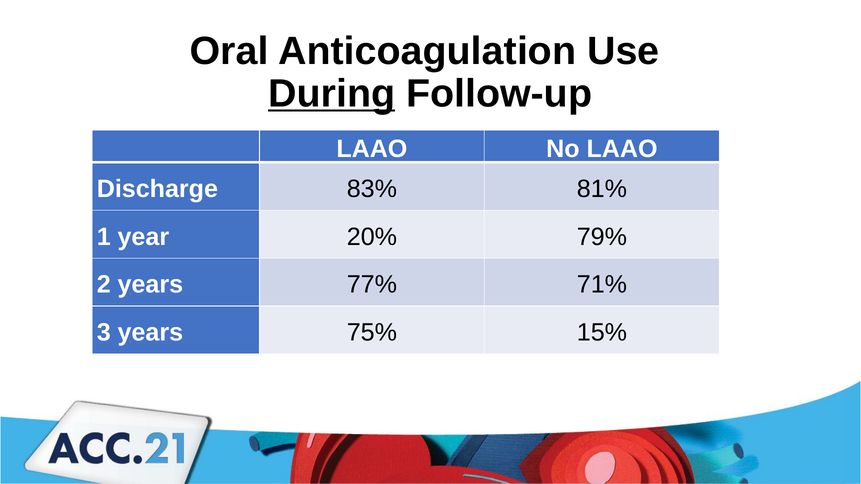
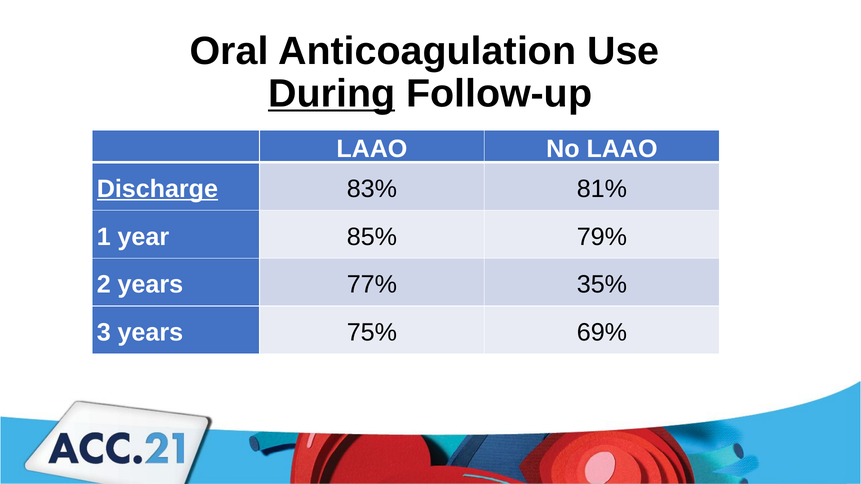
Discharge underline: none -> present
20%: 20% -> 85%
71%: 71% -> 35%
15%: 15% -> 69%
